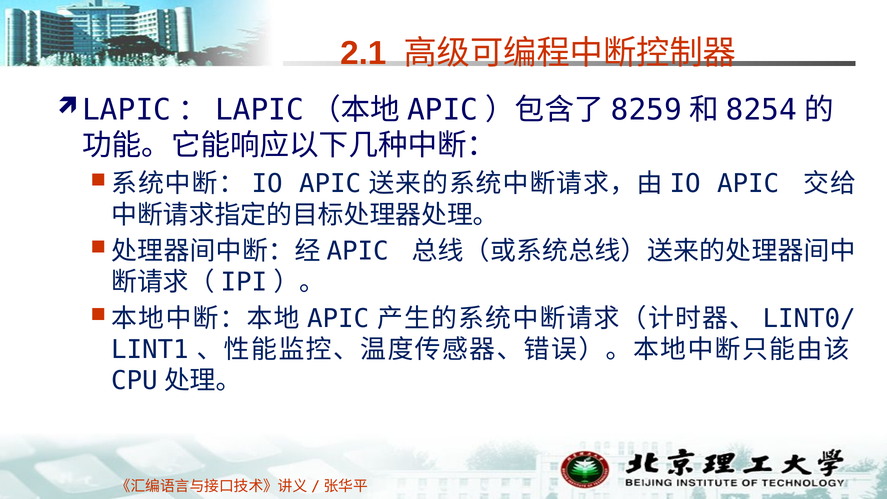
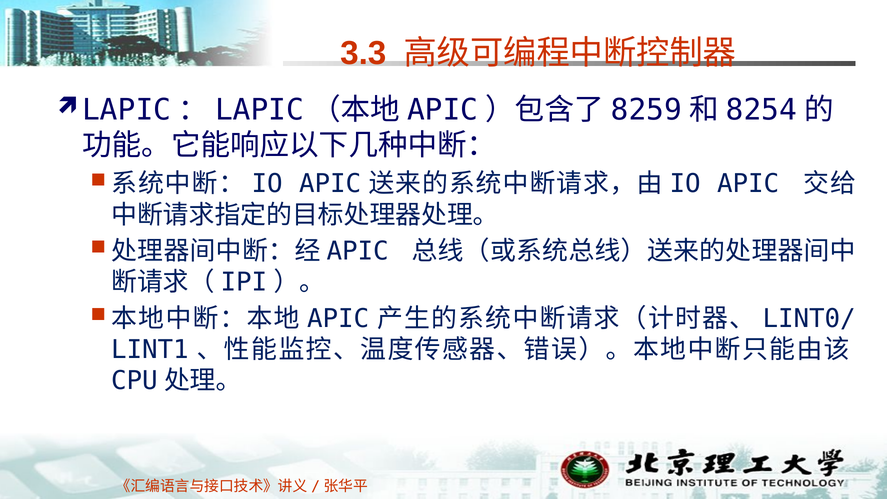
2.1: 2.1 -> 3.3
